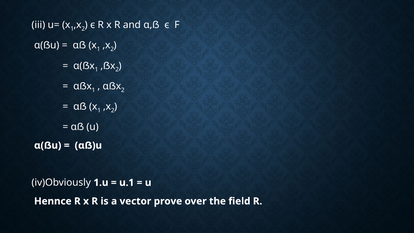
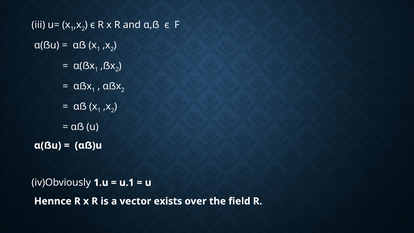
prove: prove -> exists
